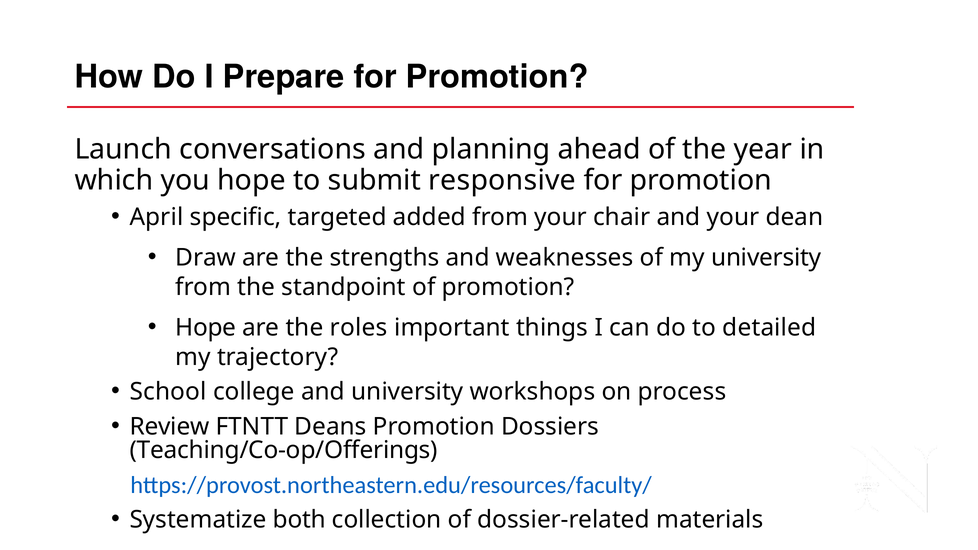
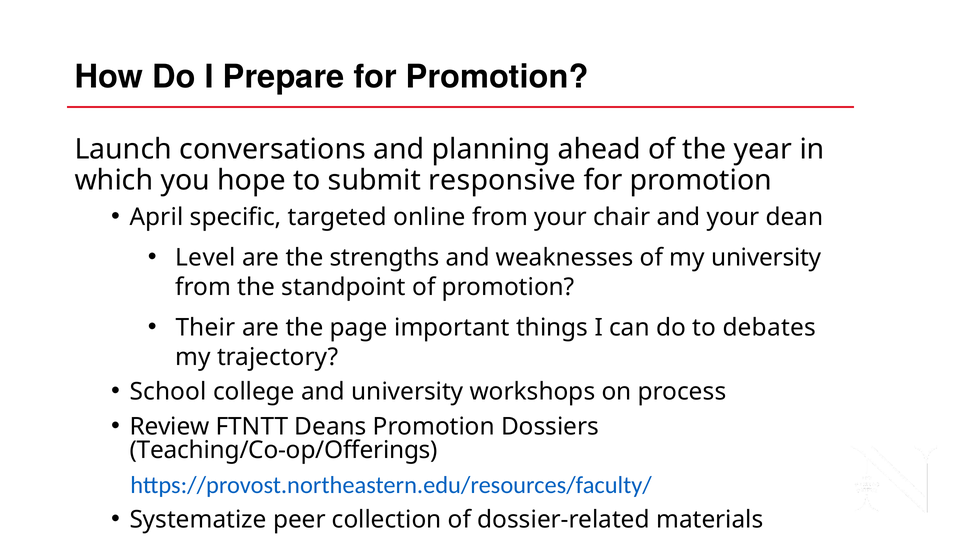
added: added -> online
Draw: Draw -> Level
Hope at (206, 328): Hope -> Their
roles: roles -> page
detailed: detailed -> debates
both: both -> peer
